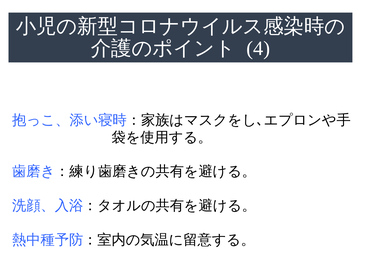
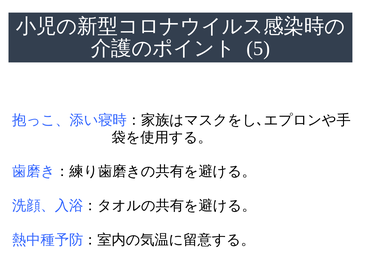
4: 4 -> 5
